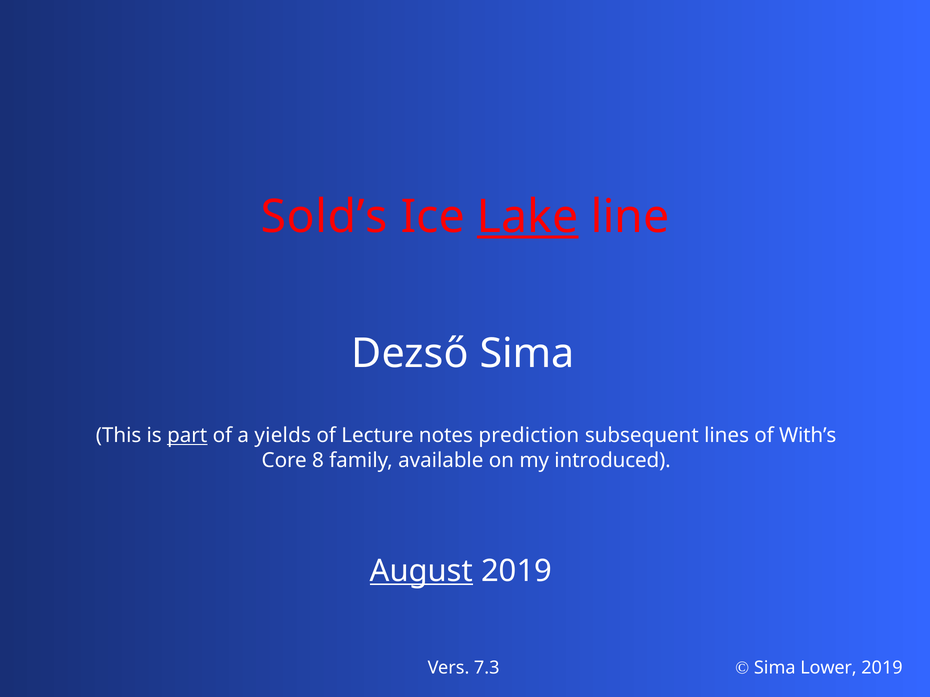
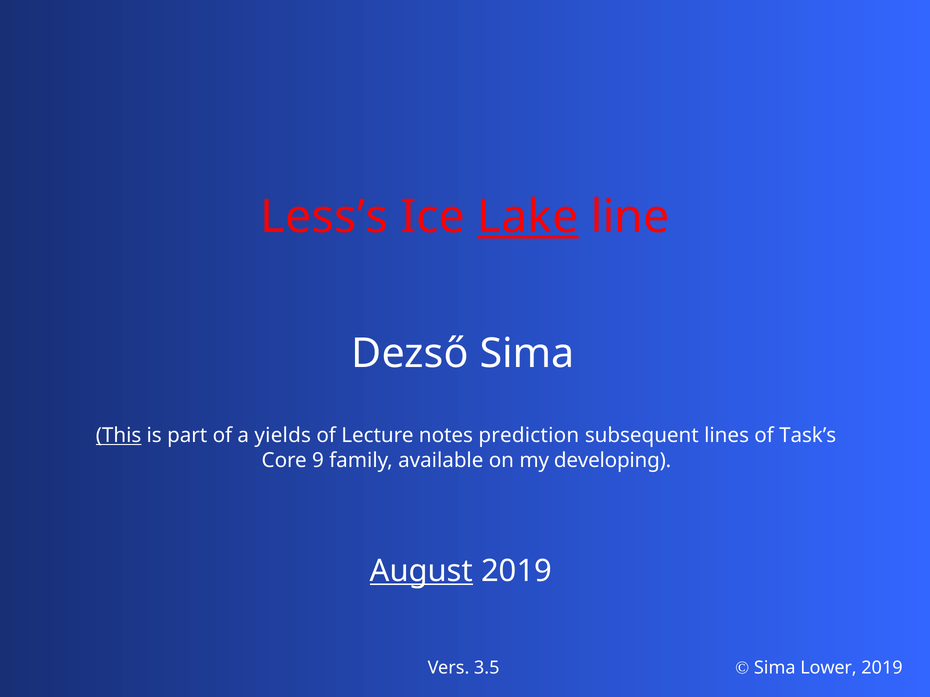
Sold’s: Sold’s -> Less’s
This underline: none -> present
part underline: present -> none
With’s: With’s -> Task’s
8: 8 -> 9
introduced: introduced -> developing
7.3: 7.3 -> 3.5
